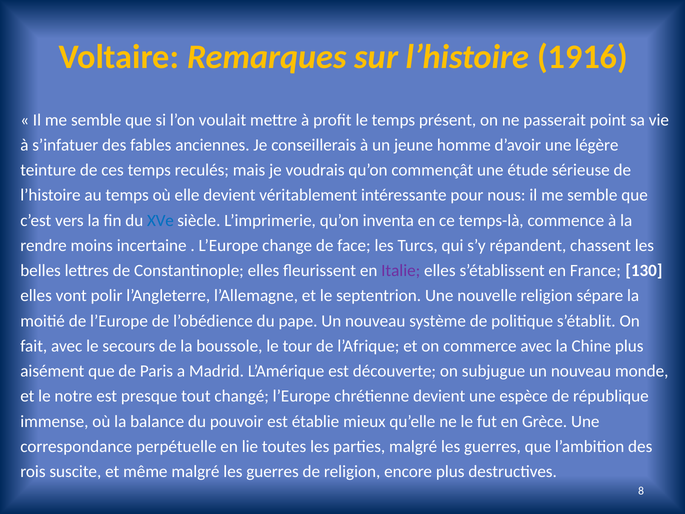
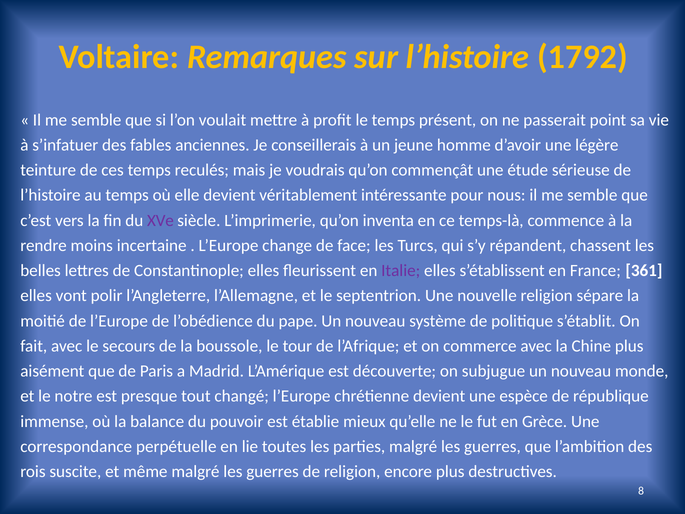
1916: 1916 -> 1792
XVe colour: blue -> purple
130: 130 -> 361
